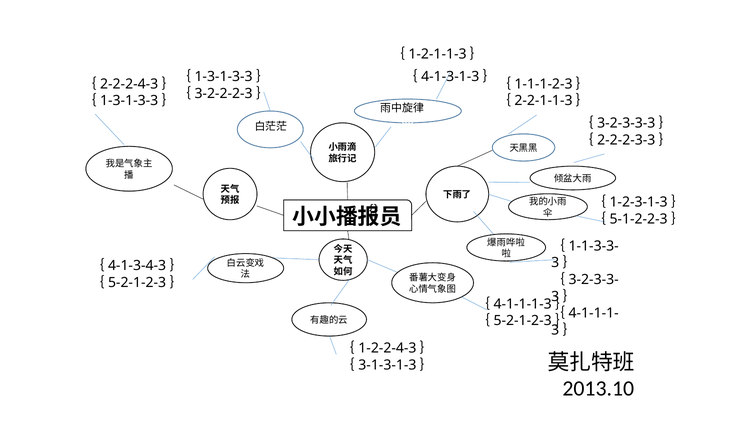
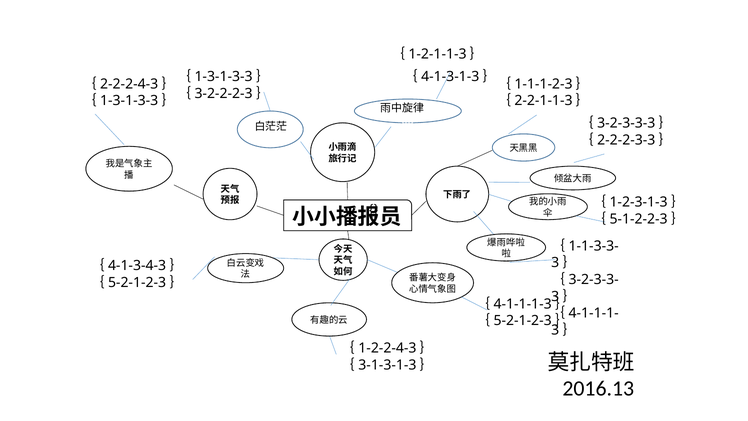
2013.10: 2013.10 -> 2016.13
